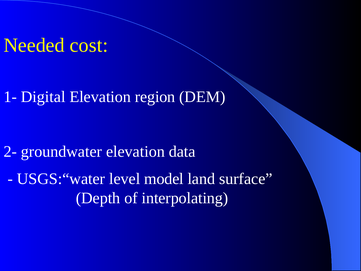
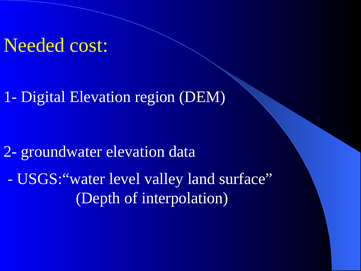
model: model -> valley
interpolating: interpolating -> interpolation
